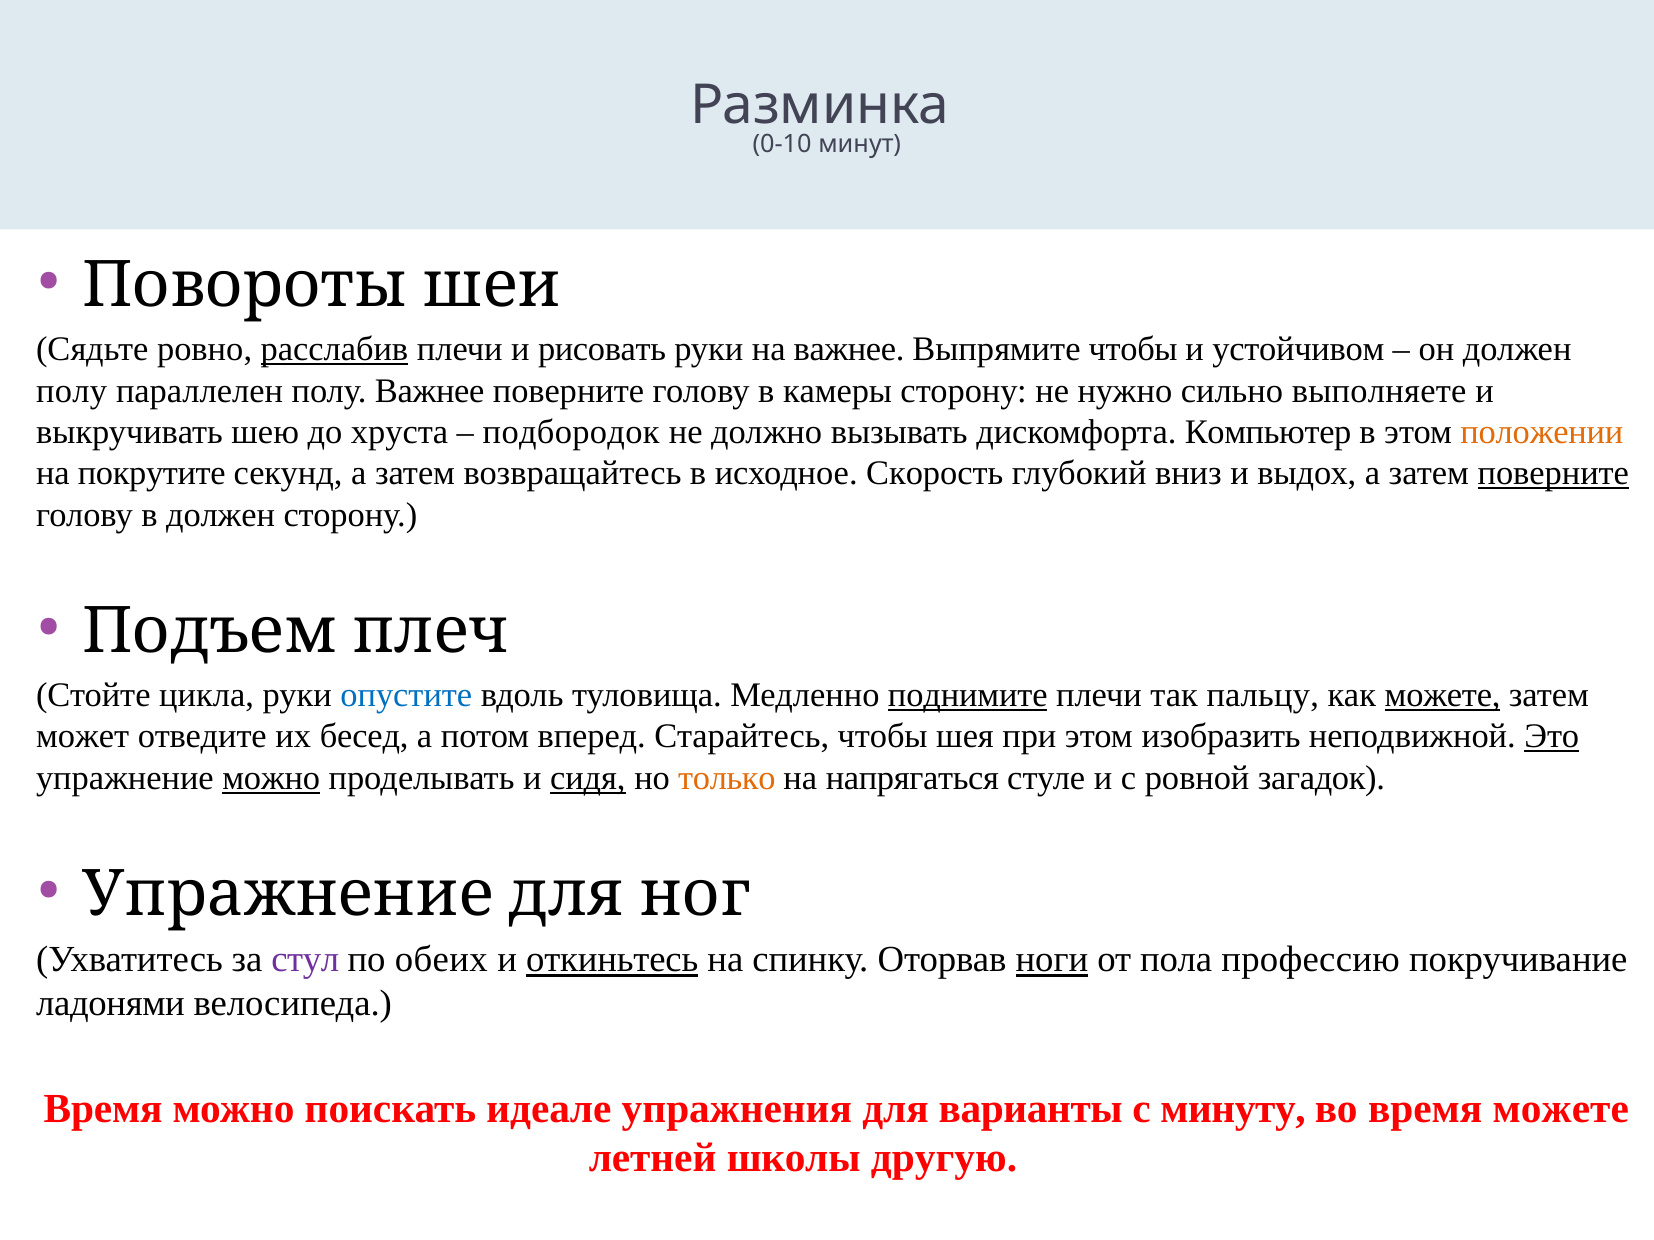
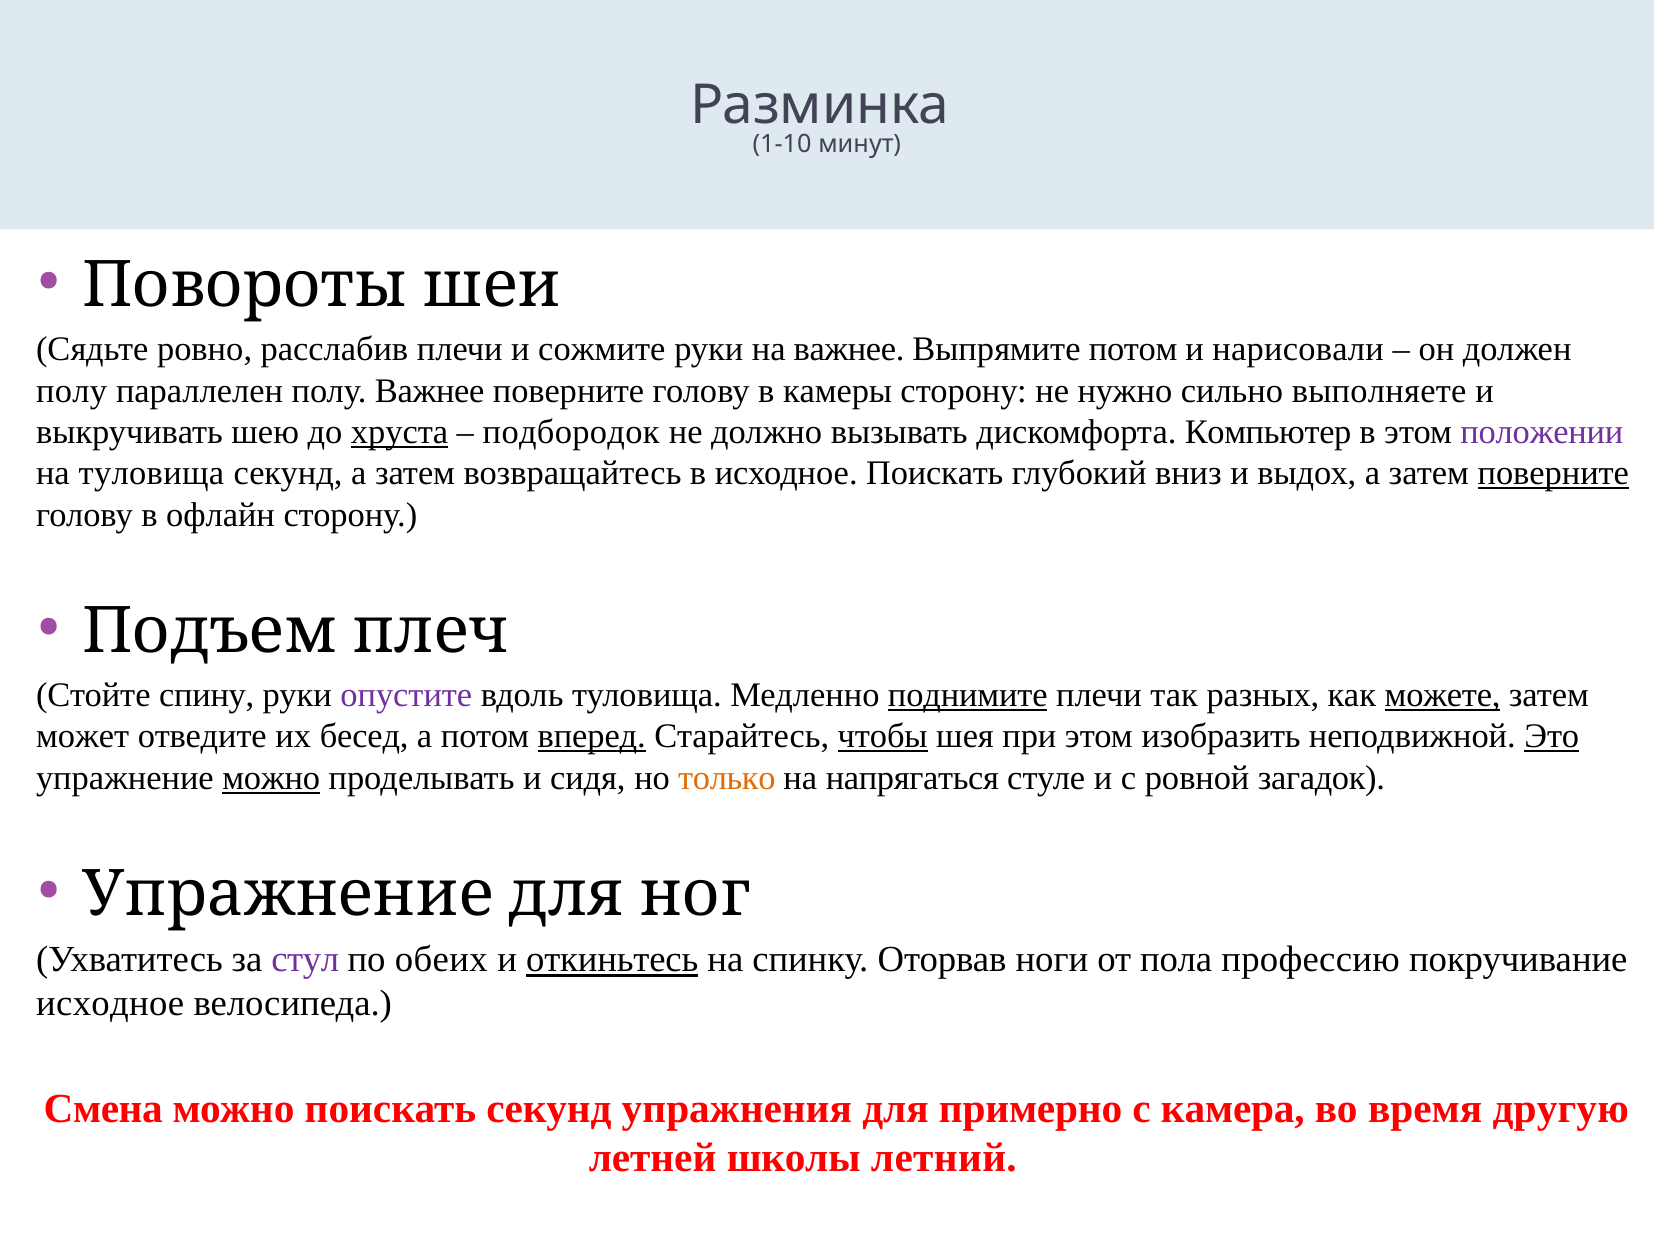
0-10: 0-10 -> 1-10
расслабив underline: present -> none
рисовать: рисовать -> сожмите
Выпрямите чтобы: чтобы -> потом
устойчивом: устойчивом -> нарисовали
хруста underline: none -> present
положении colour: orange -> purple
на покрутите: покрутите -> туловища
исходное Скорость: Скорость -> Поискать
в должен: должен -> офлайн
цикла: цикла -> спину
опустите colour: blue -> purple
пальцу: пальцу -> разных
вперед underline: none -> present
чтобы at (883, 737) underline: none -> present
сидя underline: present -> none
ноги underline: present -> none
ладонями at (111, 1004): ладонями -> исходное
Время at (103, 1109): Время -> Смена
поискать идеале: идеале -> секунд
варианты: варианты -> примерно
минуту: минуту -> камера
время можете: можете -> другую
другую: другую -> летний
